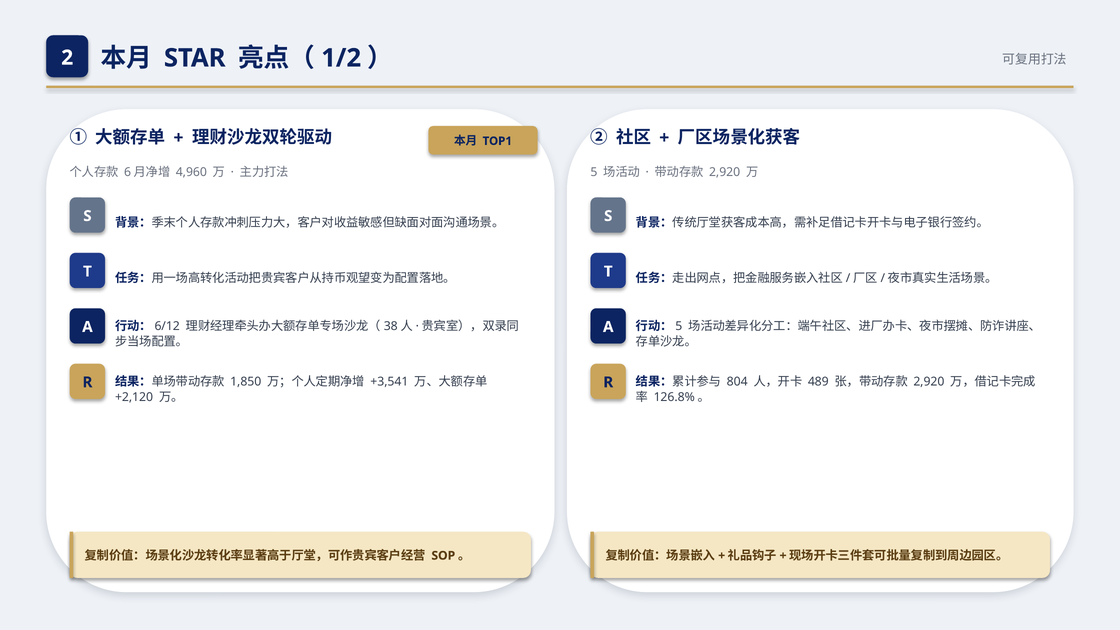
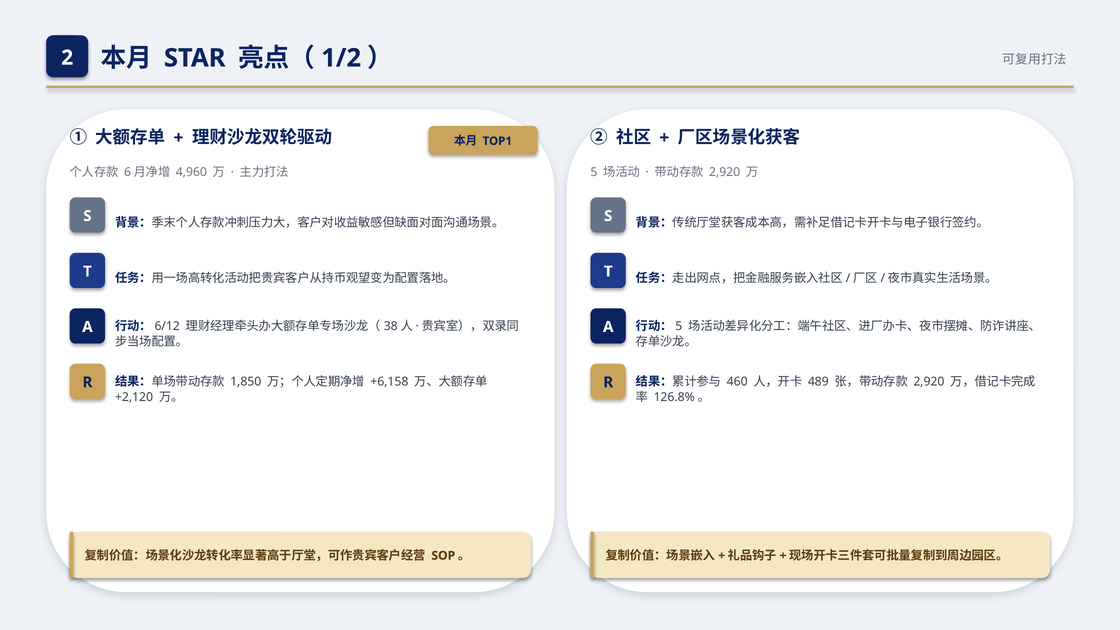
+3,541: +3,541 -> +6,158
804: 804 -> 460
